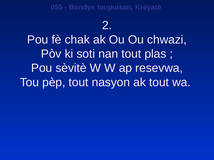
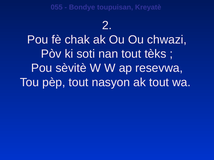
plas: plas -> tèks
